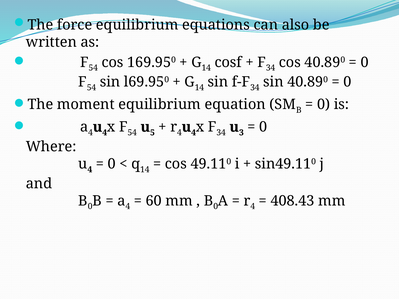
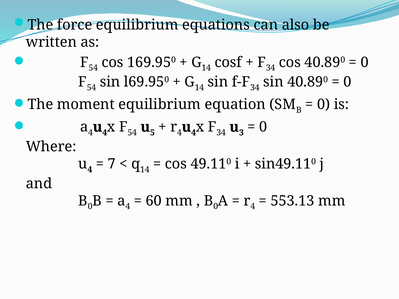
0 at (112, 164): 0 -> 7
408.43: 408.43 -> 553.13
